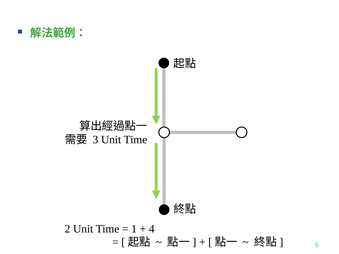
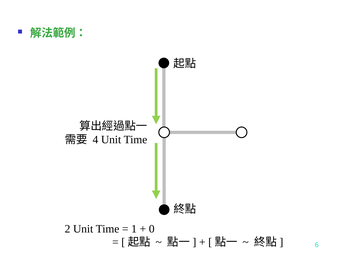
3: 3 -> 4
4: 4 -> 0
